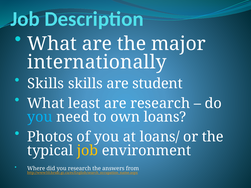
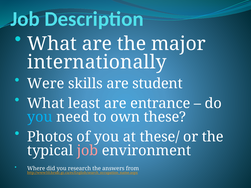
Skills at (46, 84): Skills -> Were
are research: research -> entrance
loans: loans -> these
loans/: loans/ -> these/
job at (88, 151) colour: yellow -> pink
